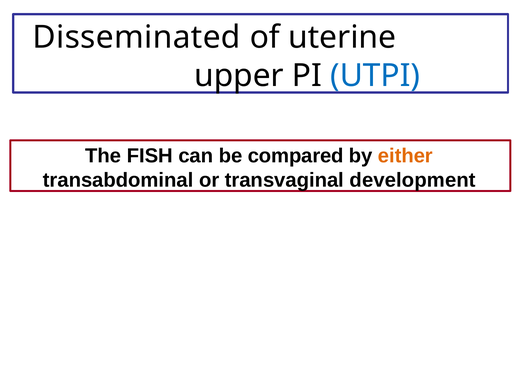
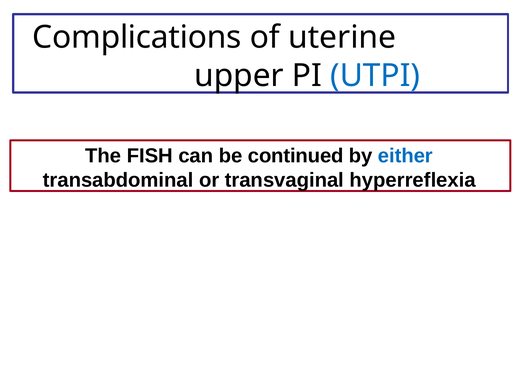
Disseminated: Disseminated -> Complications
compared: compared -> continued
either colour: orange -> blue
development: development -> hyperreflexia
